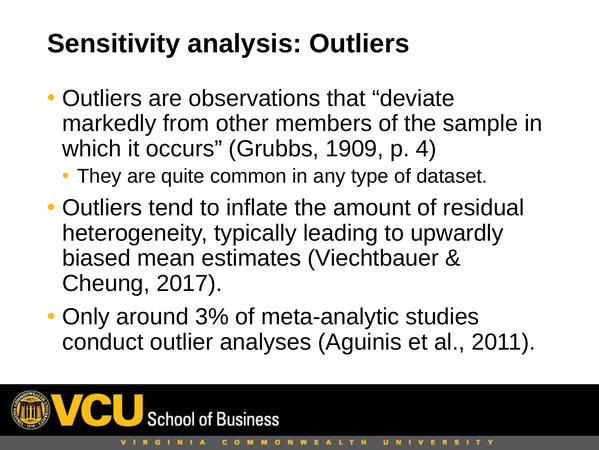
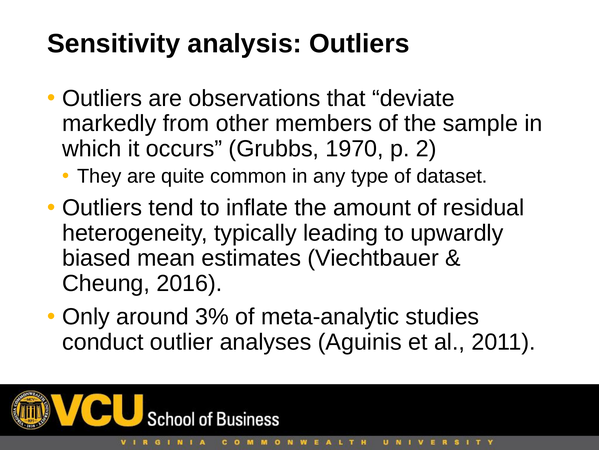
1909: 1909 -> 1970
4: 4 -> 2
2017: 2017 -> 2016
